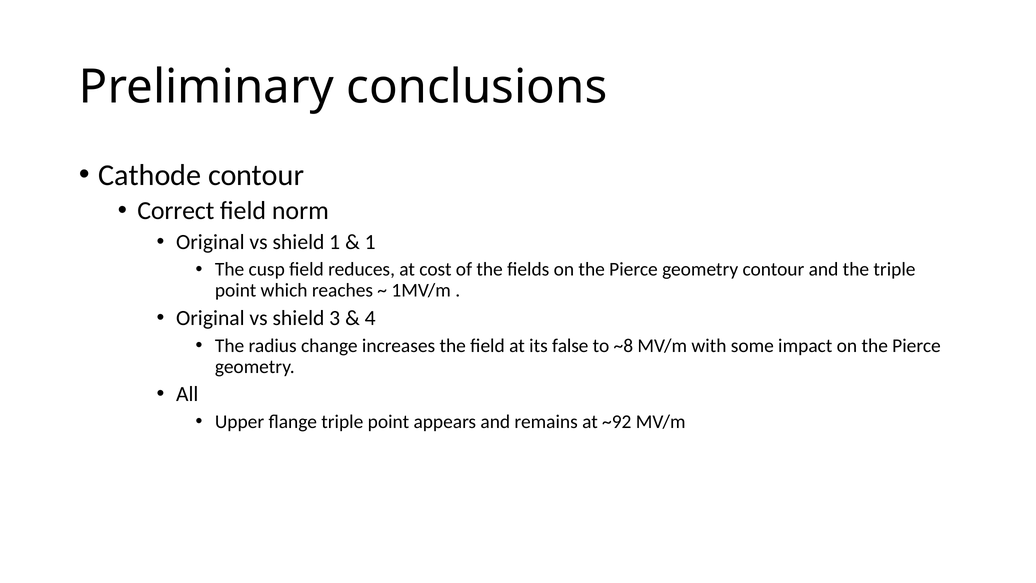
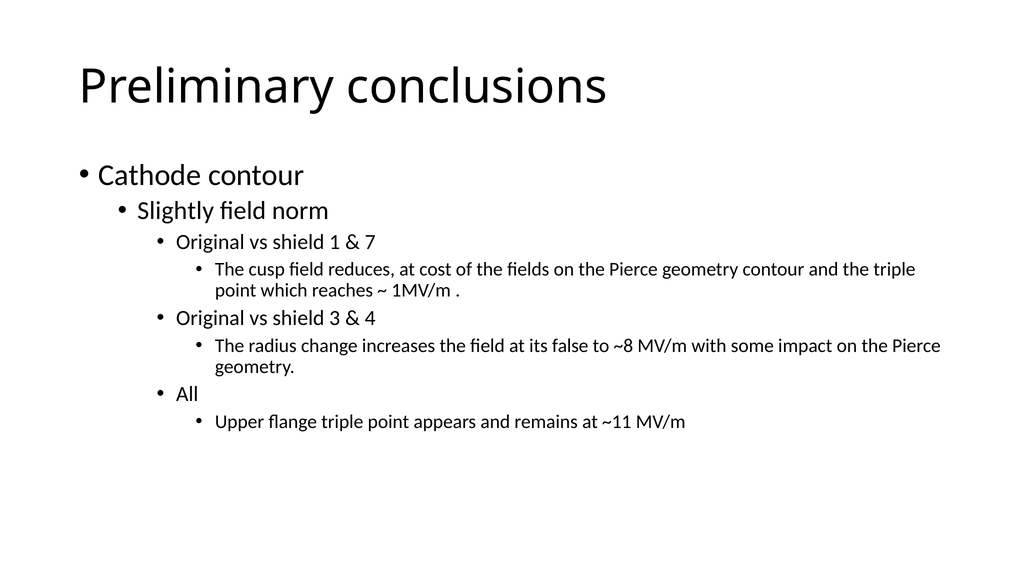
Correct: Correct -> Slightly
1 at (370, 242): 1 -> 7
~92: ~92 -> ~11
